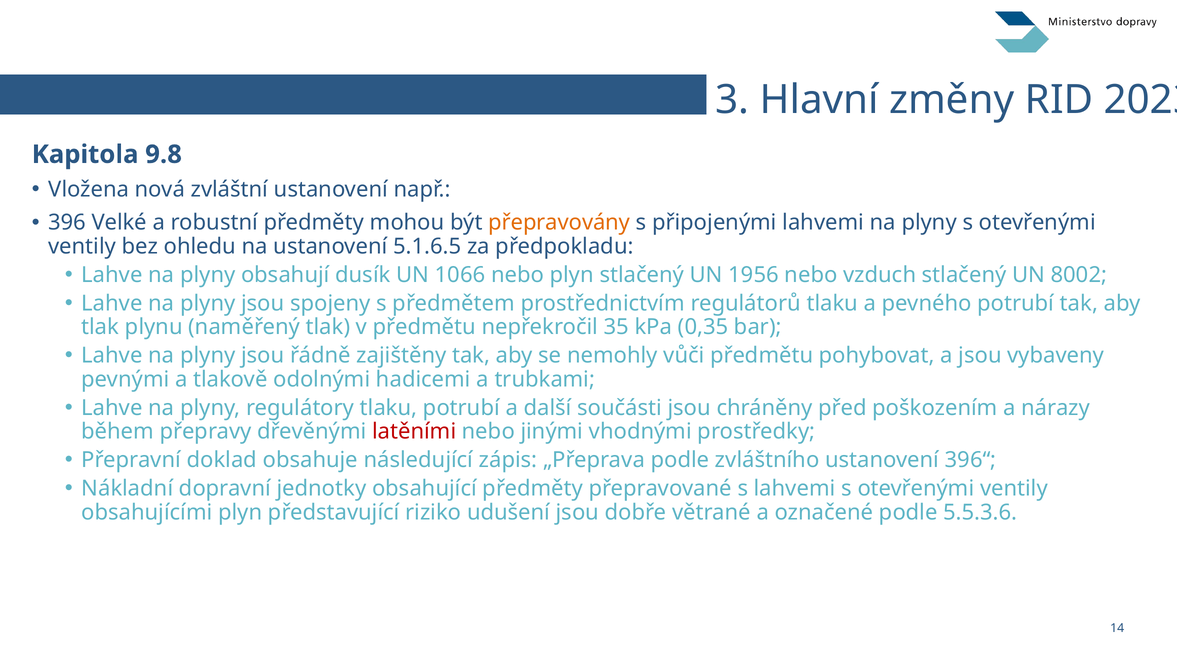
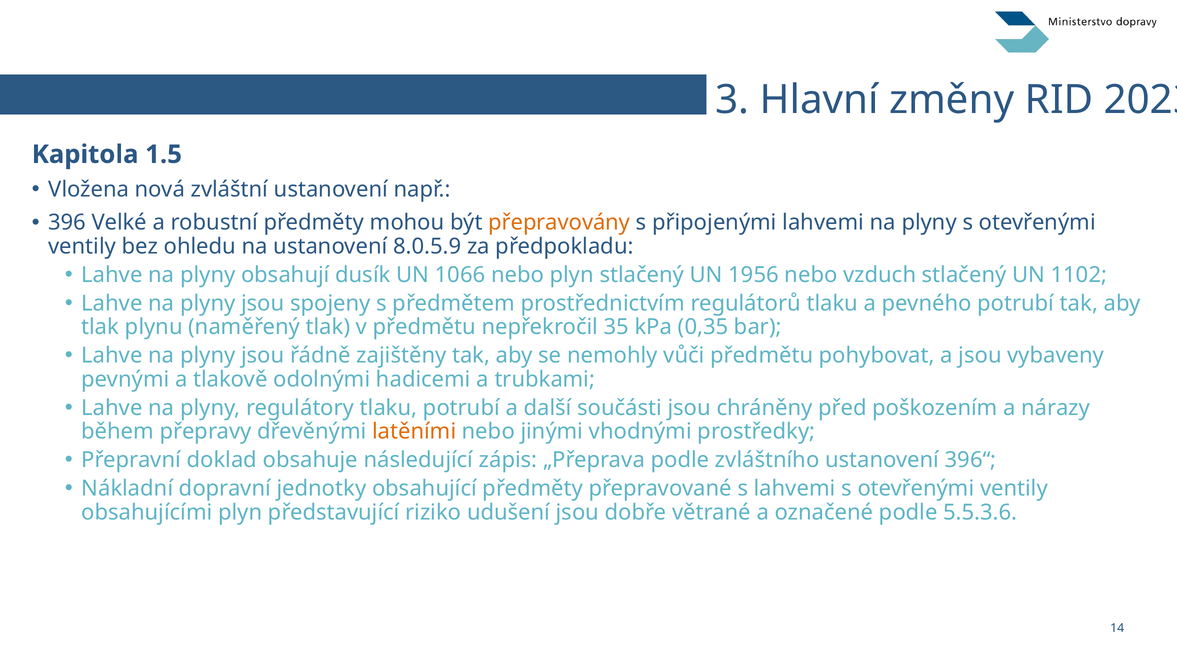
9.8: 9.8 -> 1.5
5.1.6.5: 5.1.6.5 -> 8.0.5.9
8002: 8002 -> 1102
latěními colour: red -> orange
